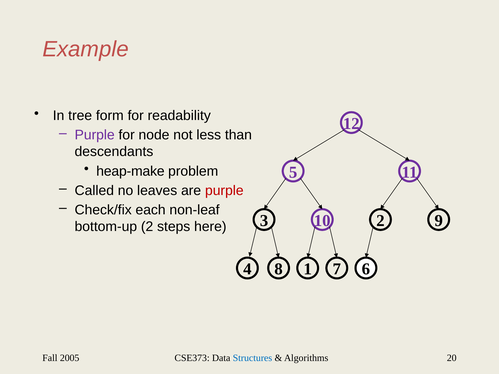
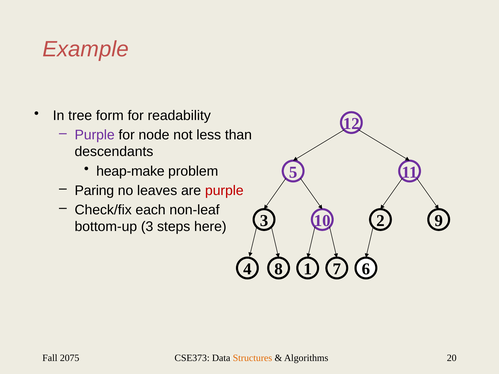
Called: Called -> Paring
bottom-up 2: 2 -> 3
2005: 2005 -> 2075
Structures colour: blue -> orange
